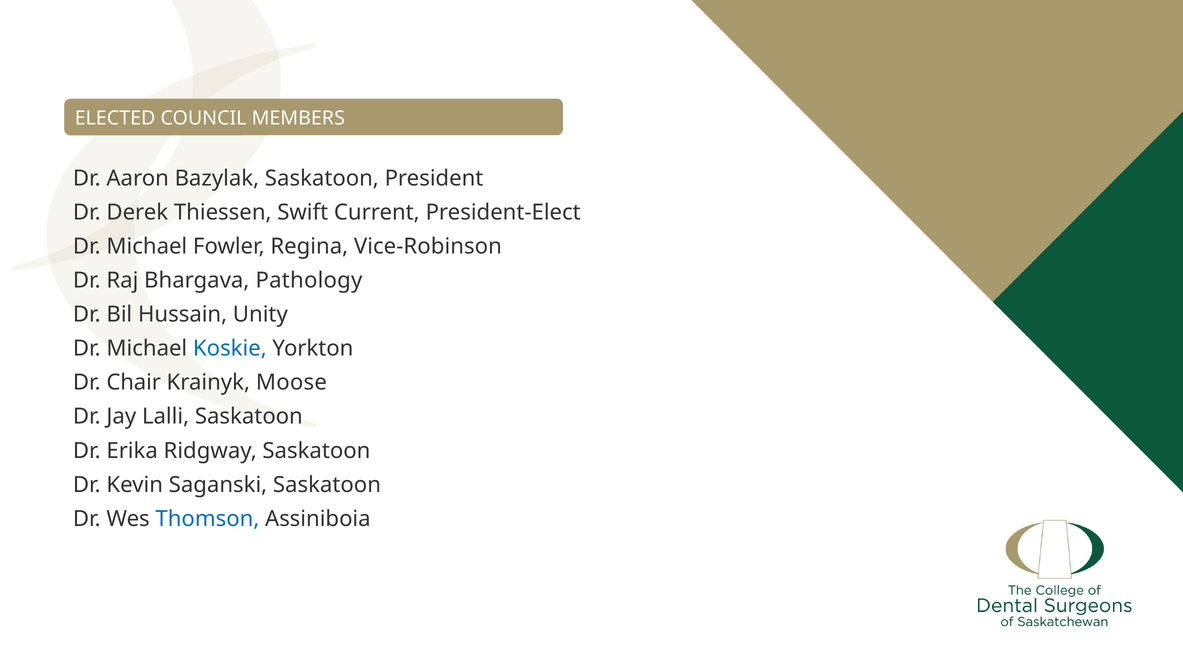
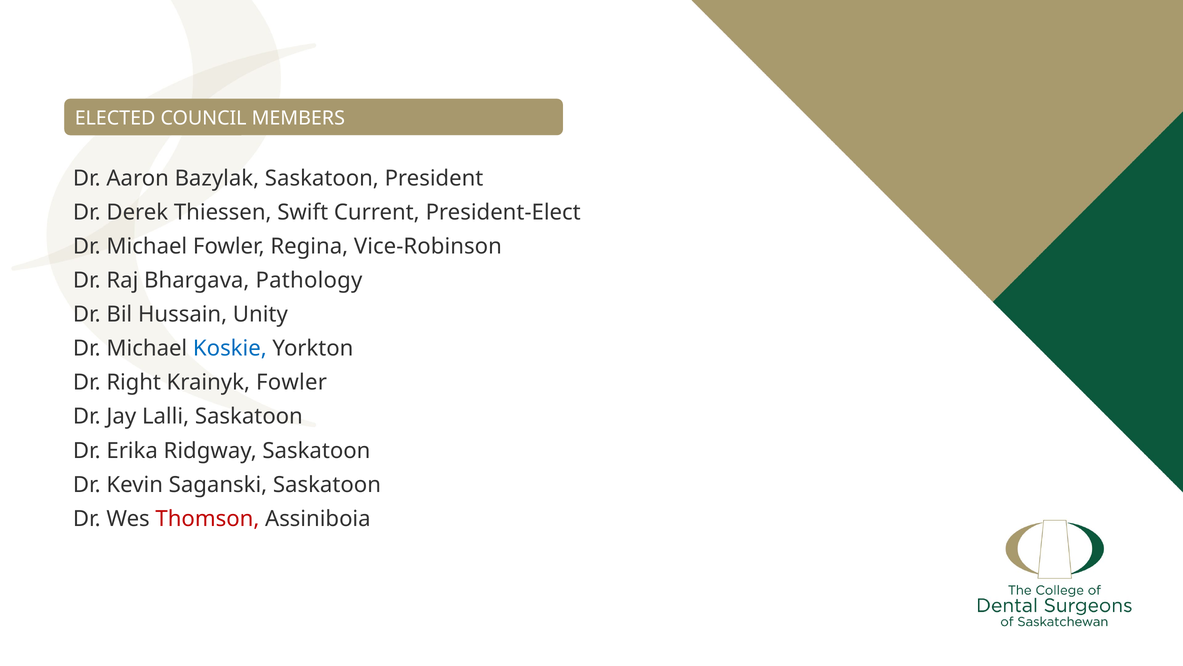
Chair: Chair -> Right
Krainyk Moose: Moose -> Fowler
Thomson colour: blue -> red
